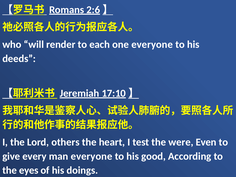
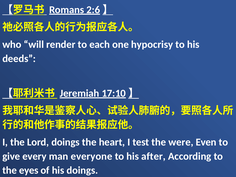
one everyone: everyone -> hypocrisy
Lord others: others -> doings
good: good -> after
